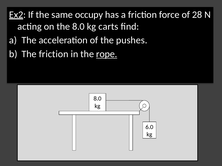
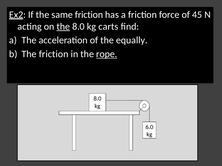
same occupy: occupy -> friction
28: 28 -> 45
the at (63, 27) underline: none -> present
pushes: pushes -> equally
